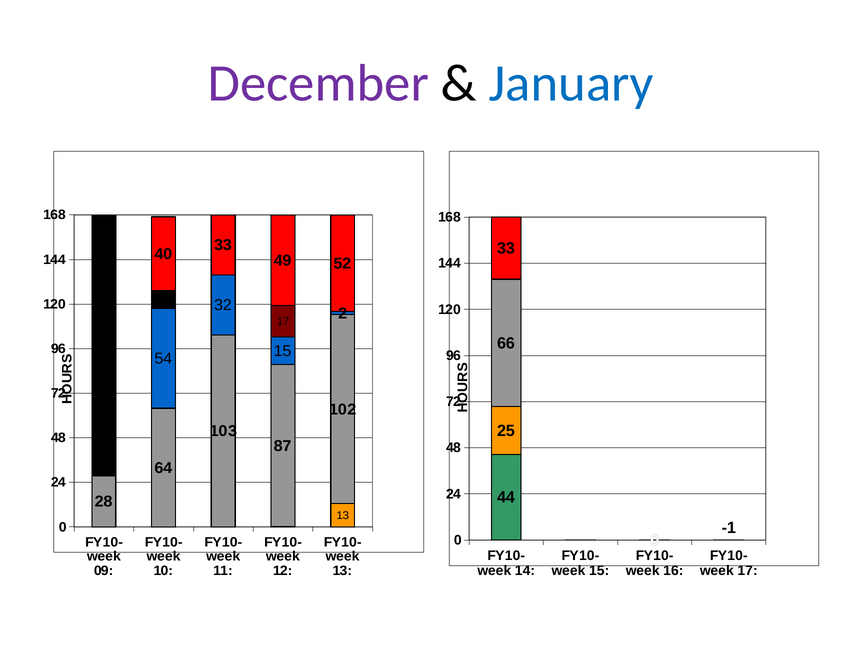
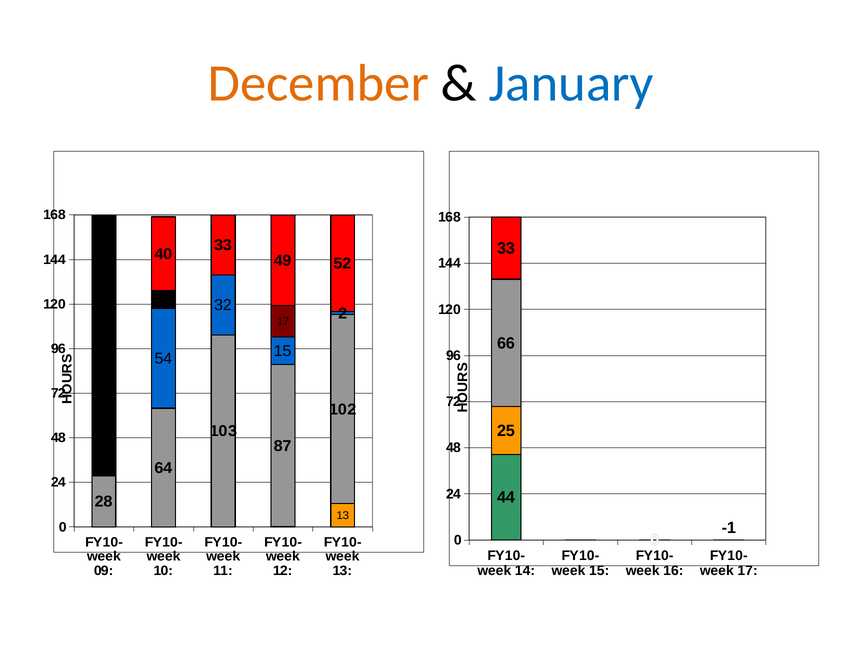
December colour: purple -> orange
